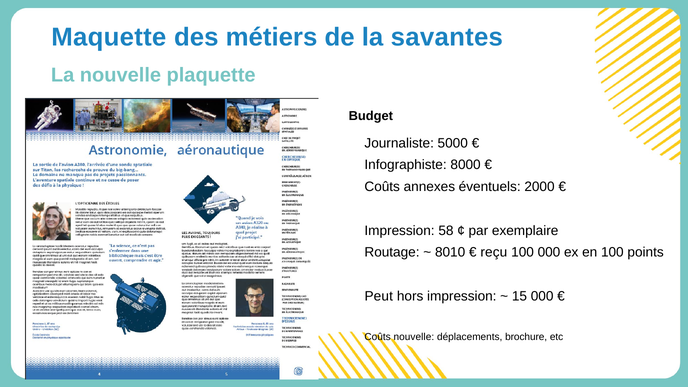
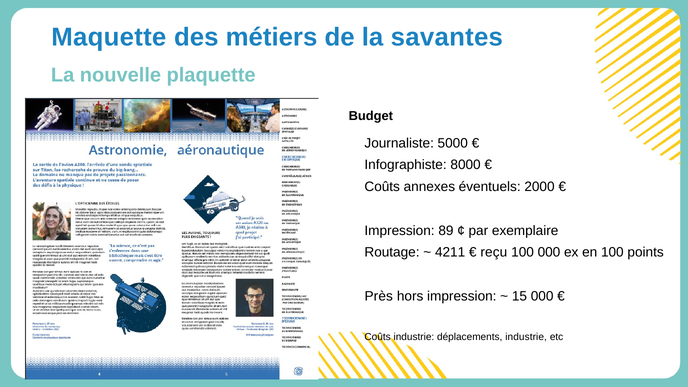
58: 58 -> 89
8010: 8010 -> 4211
Peut: Peut -> Près
Coûts nouvelle: nouvelle -> industrie
déplacements brochure: brochure -> industrie
